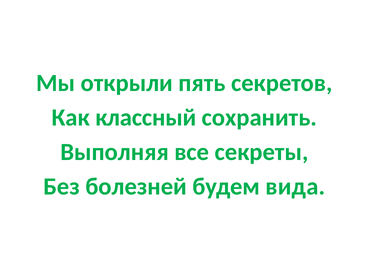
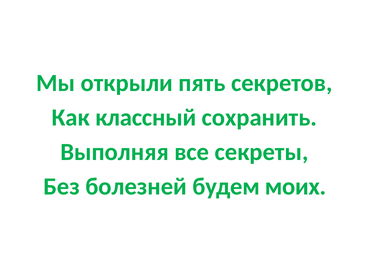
вида: вида -> моих
